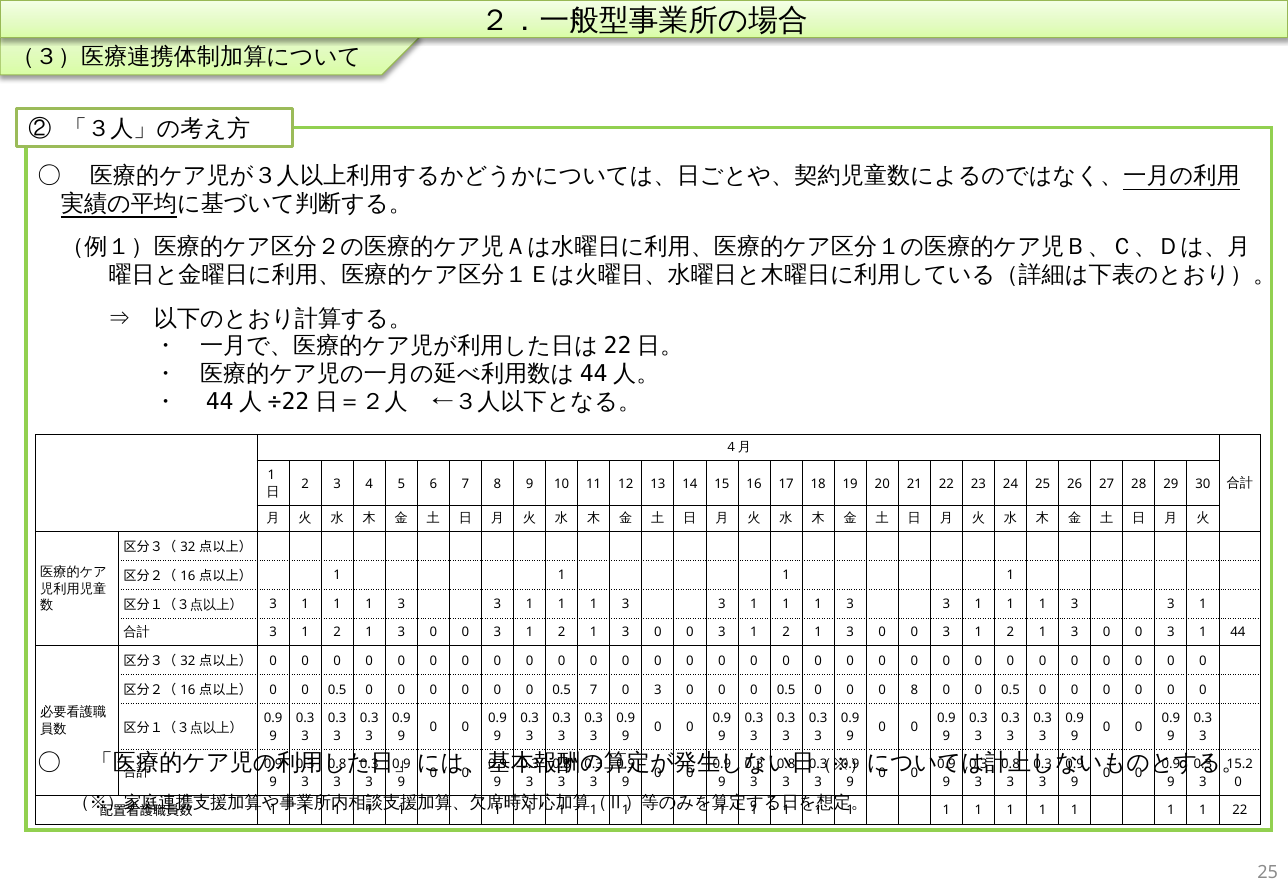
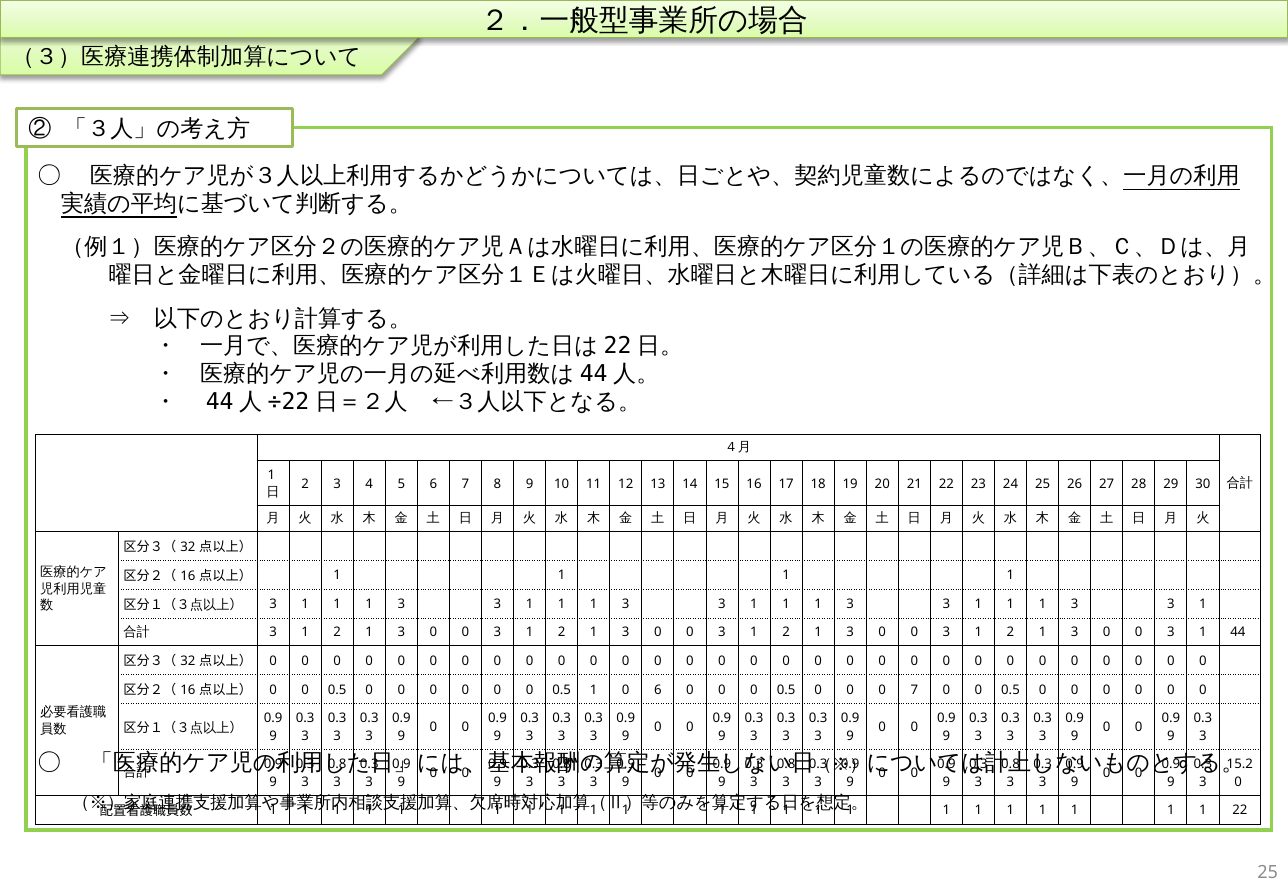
0.5 7: 7 -> 1
3 at (658, 690): 3 -> 6
0 8: 8 -> 7
